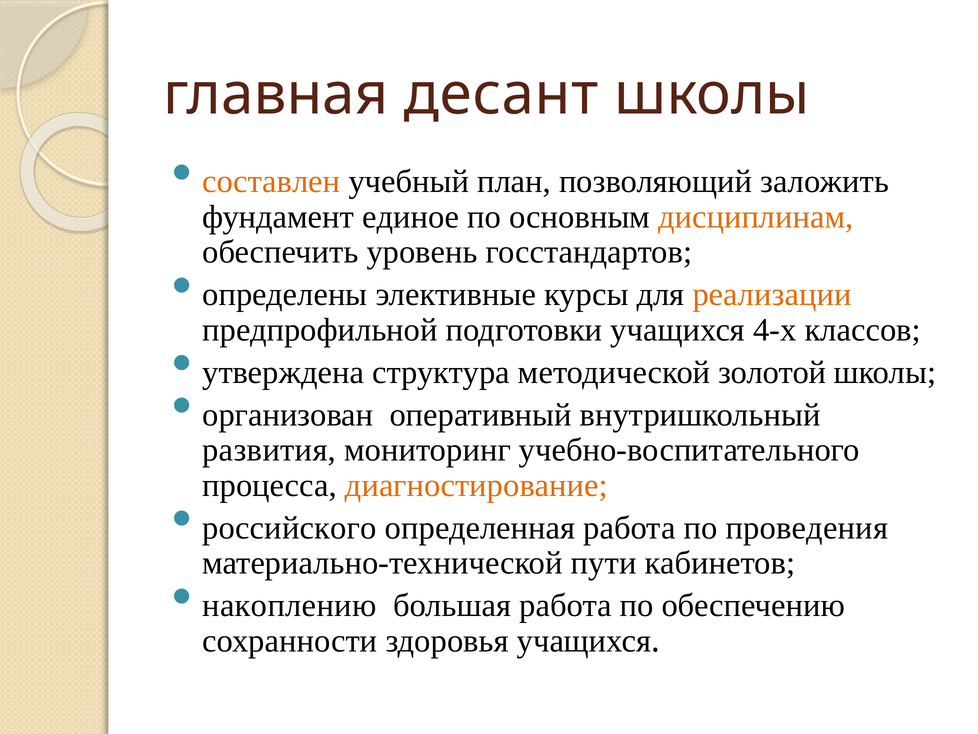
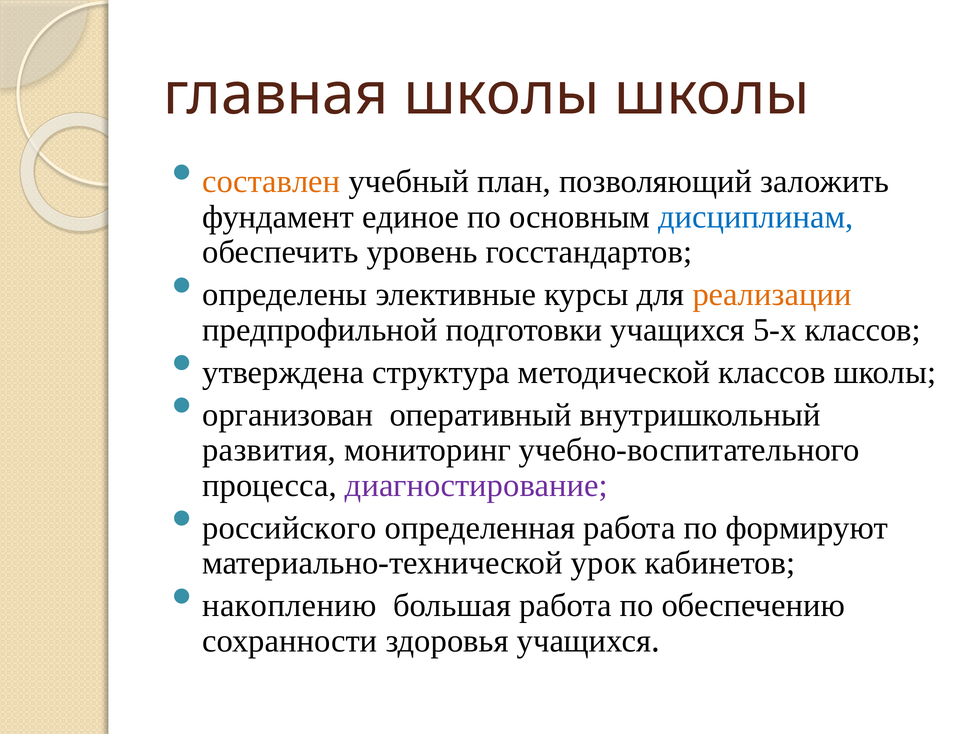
главная десант: десант -> школы
дисциплинам colour: orange -> blue
4-х: 4-х -> 5-х
методической золотой: золотой -> классов
диагностирование colour: orange -> purple
проведения: проведения -> формируют
пути: пути -> урок
